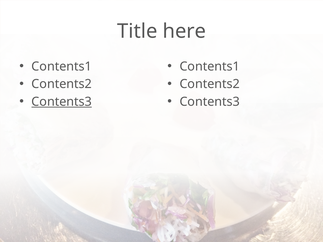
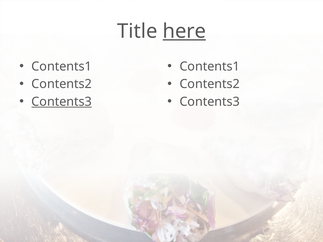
here underline: none -> present
